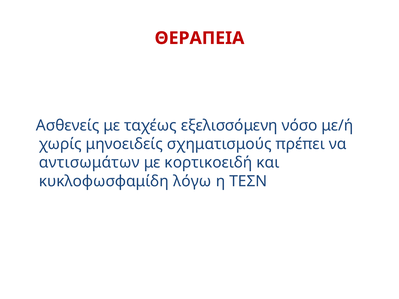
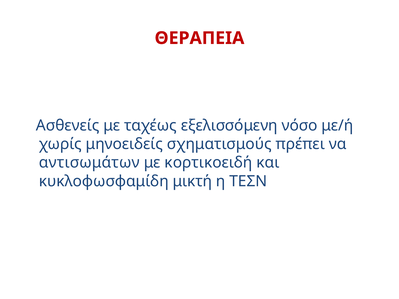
λόγω: λόγω -> μικτή
